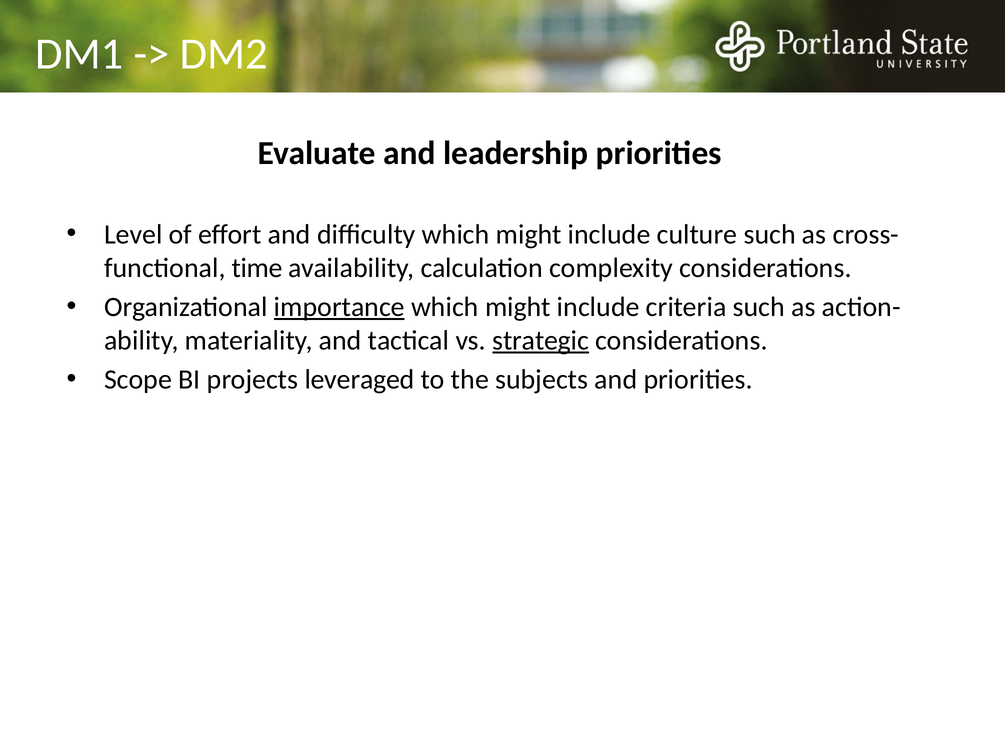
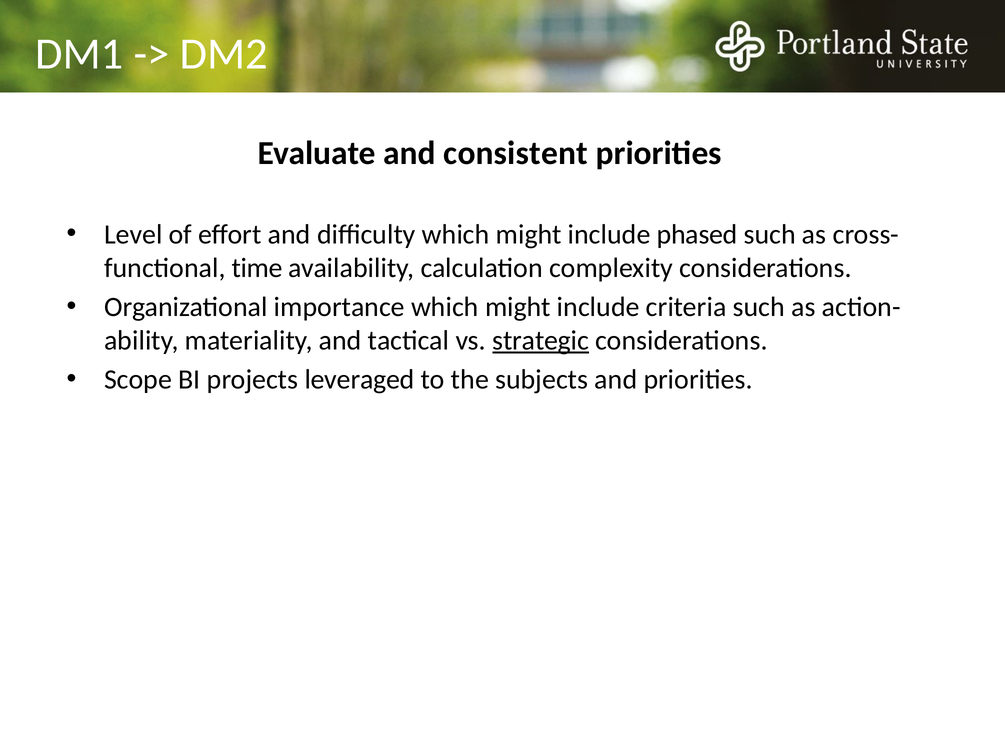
leadership: leadership -> consistent
culture: culture -> phased
importance underline: present -> none
